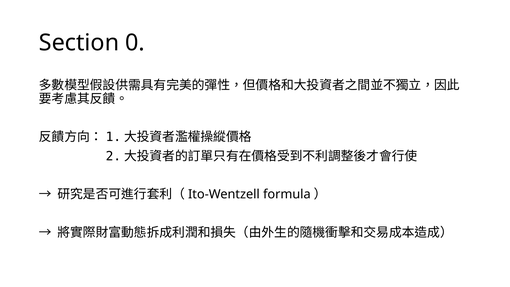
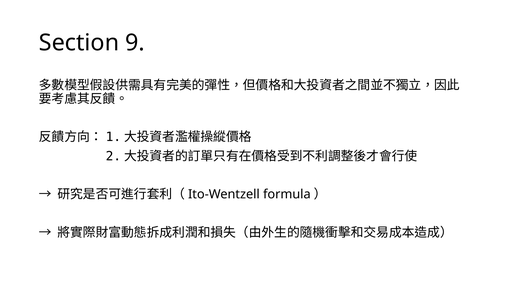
0: 0 -> 9
